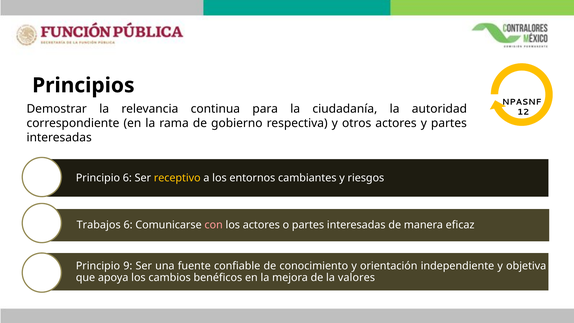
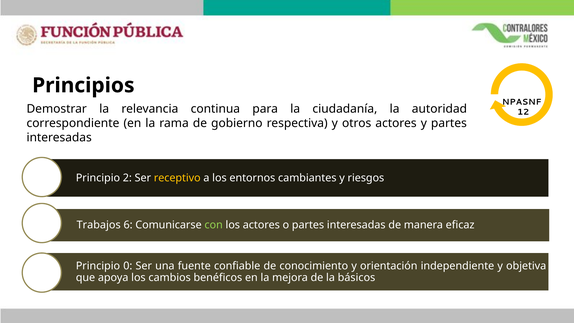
Principio 6: 6 -> 2
con colour: pink -> light green
9: 9 -> 0
valores: valores -> básicos
